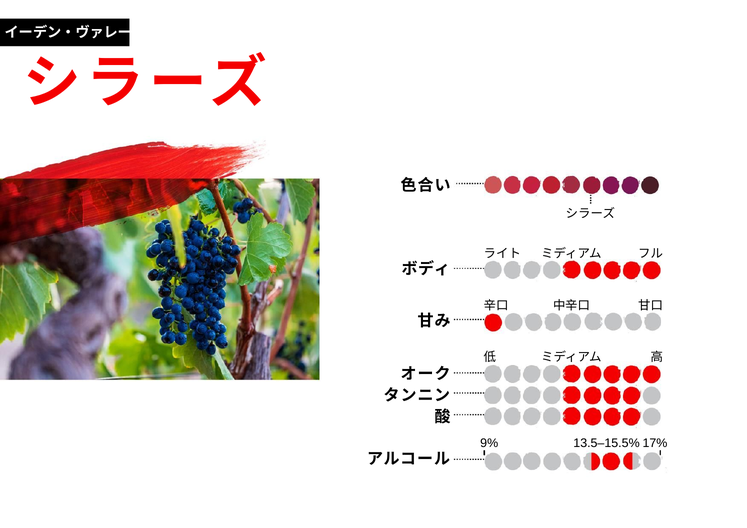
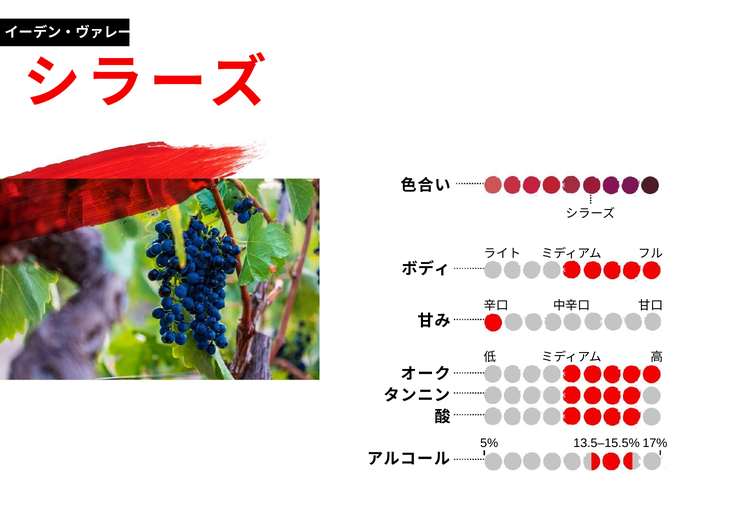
9%: 9% -> 5%
